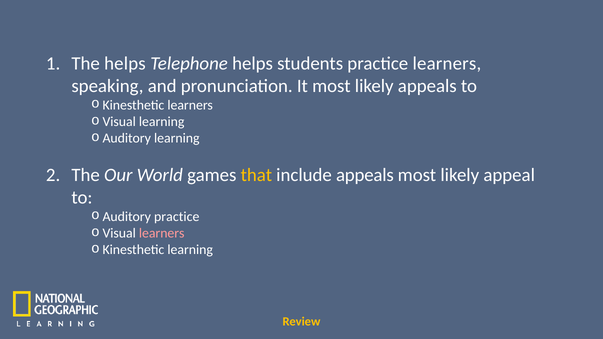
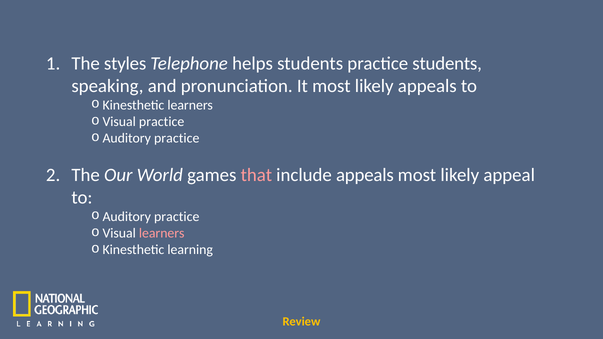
The helps: helps -> styles
practice learners: learners -> students
Visual learning: learning -> practice
learning at (177, 138): learning -> practice
that colour: yellow -> pink
